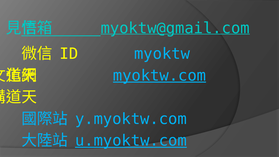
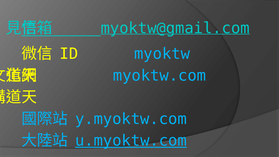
myoktw.com underline: present -> none
